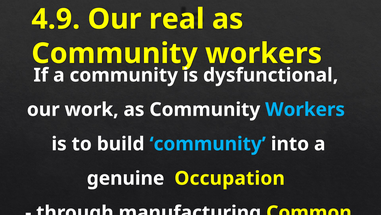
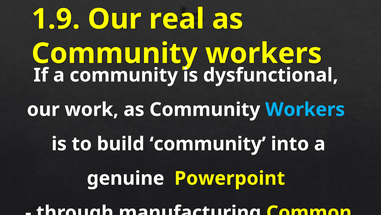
4.9: 4.9 -> 1.9
community at (208, 144) colour: light blue -> white
Occupation: Occupation -> Powerpoint
